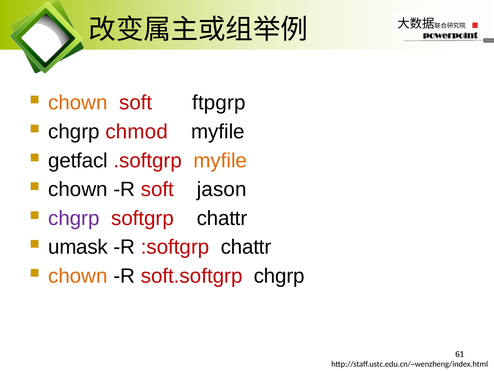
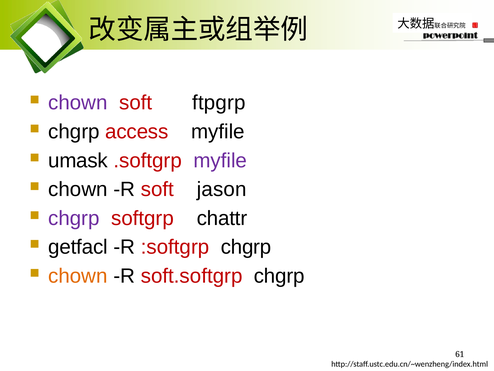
chown at (78, 103) colour: orange -> purple
chmod: chmod -> access
getfacl: getfacl -> umask
myfile at (220, 160) colour: orange -> purple
umask: umask -> getfacl
:softgrp chattr: chattr -> chgrp
